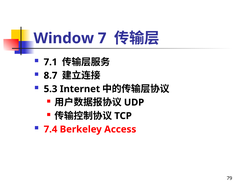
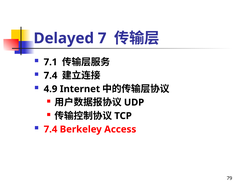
Window: Window -> Delayed
8.7 at (51, 76): 8.7 -> 7.4
5.3: 5.3 -> 4.9
